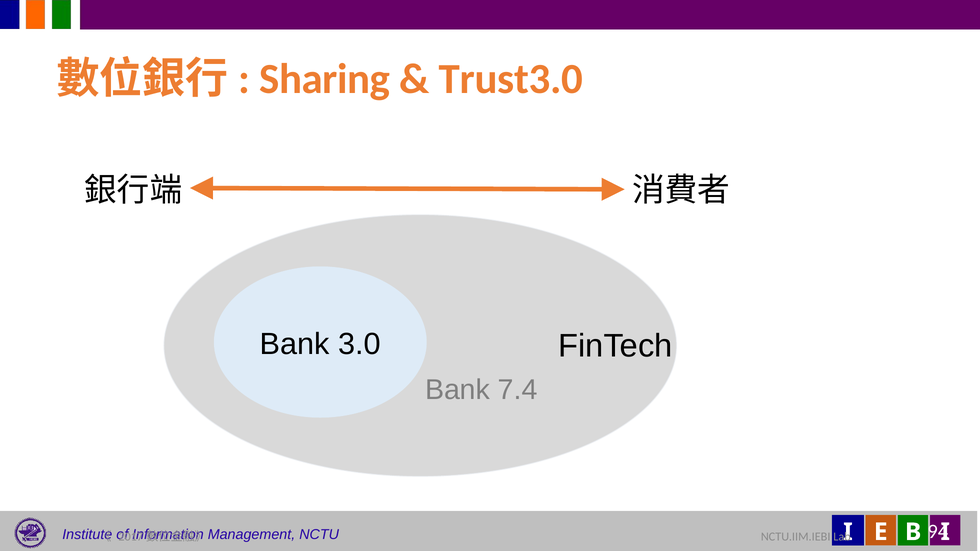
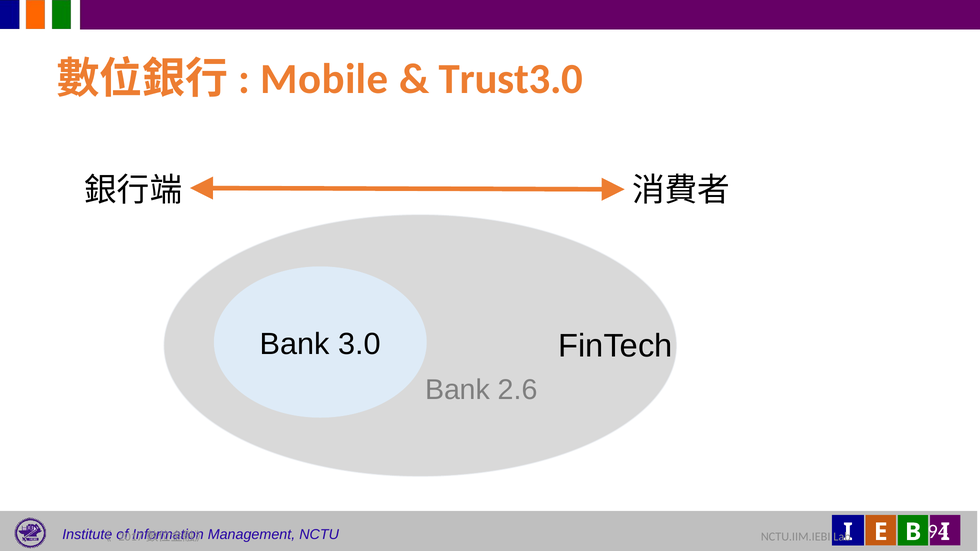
Sharing: Sharing -> Mobile
7.4: 7.4 -> 2.6
